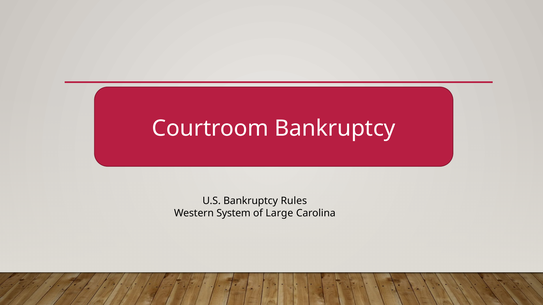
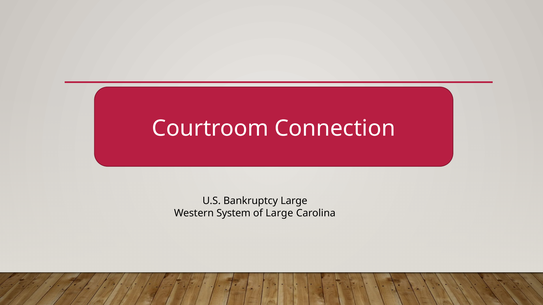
Courtroom Bankruptcy: Bankruptcy -> Connection
Bankruptcy Rules: Rules -> Large
